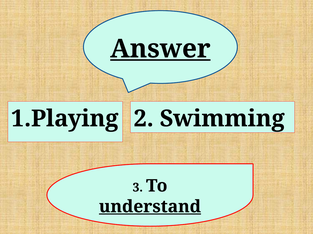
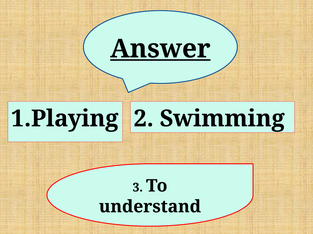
understand underline: present -> none
